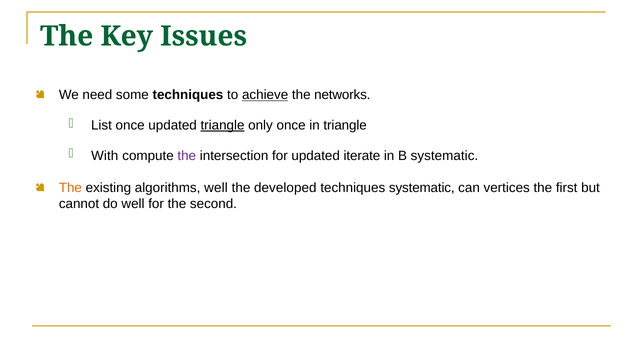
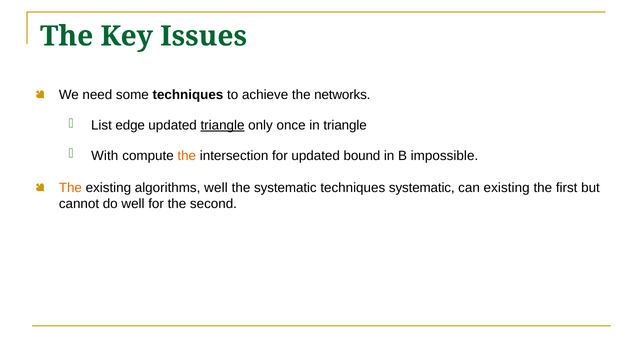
achieve underline: present -> none
List once: once -> edge
the at (187, 156) colour: purple -> orange
iterate: iterate -> bound
B systematic: systematic -> impossible
the developed: developed -> systematic
can vertices: vertices -> existing
